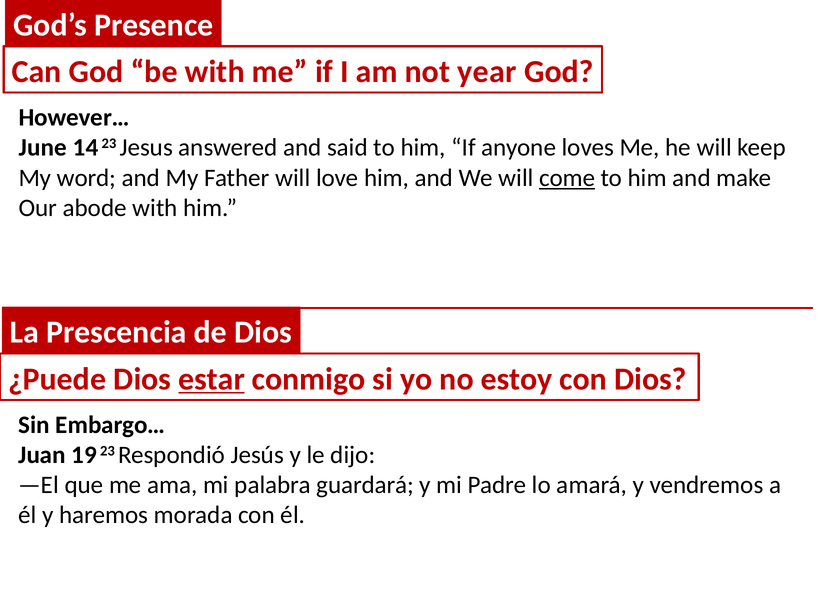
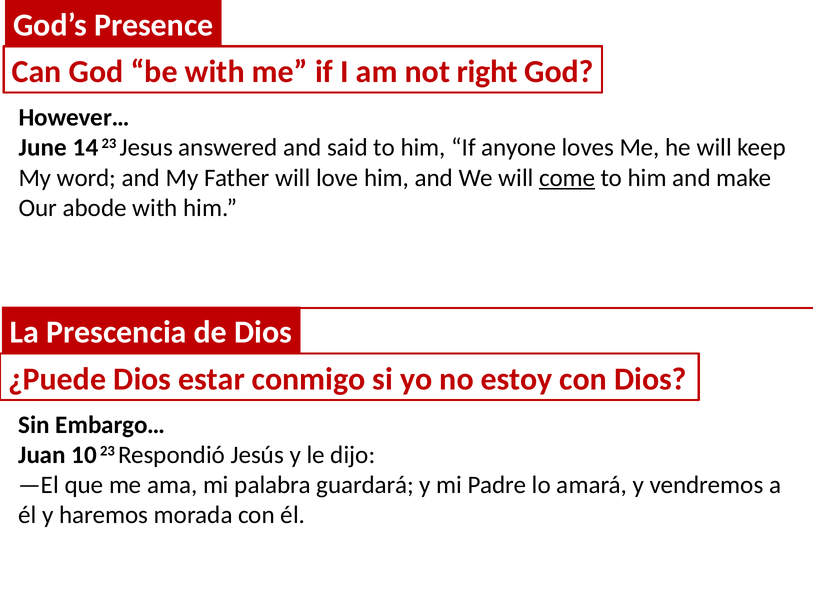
year: year -> right
estar underline: present -> none
19: 19 -> 10
